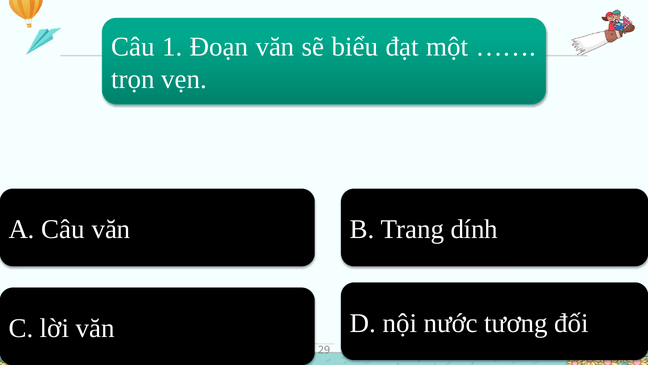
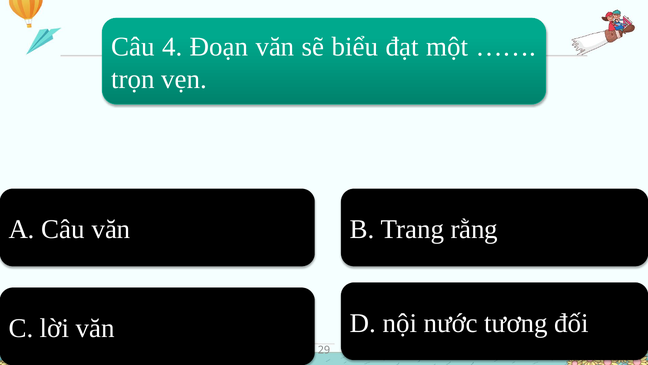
1: 1 -> 4
dính: dính -> rằng
